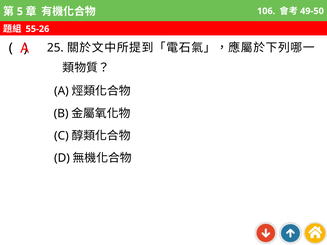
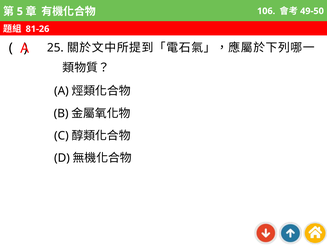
55-26: 55-26 -> 81-26
